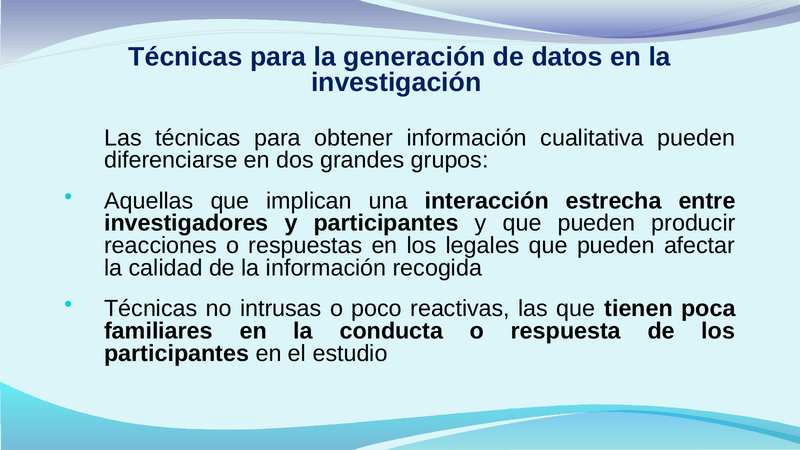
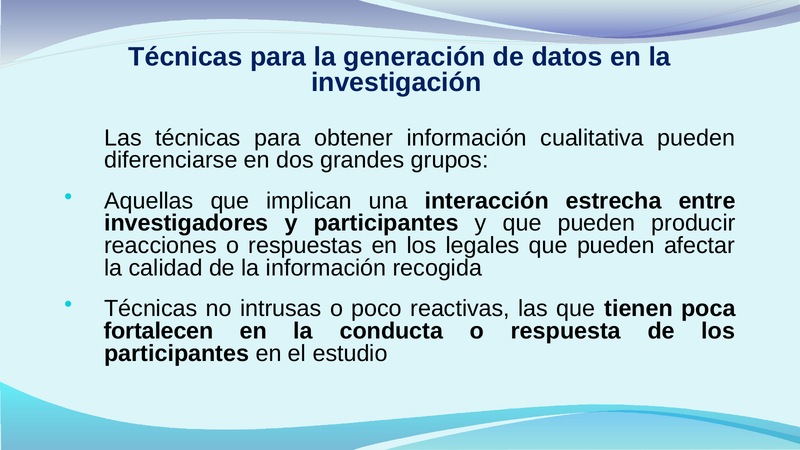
familiares: familiares -> fortalecen
